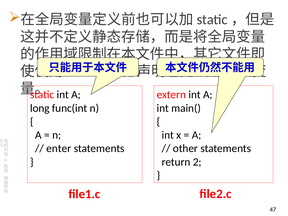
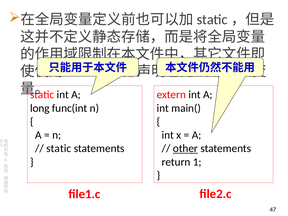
enter at (59, 148): enter -> static
other underline: none -> present
2: 2 -> 1
